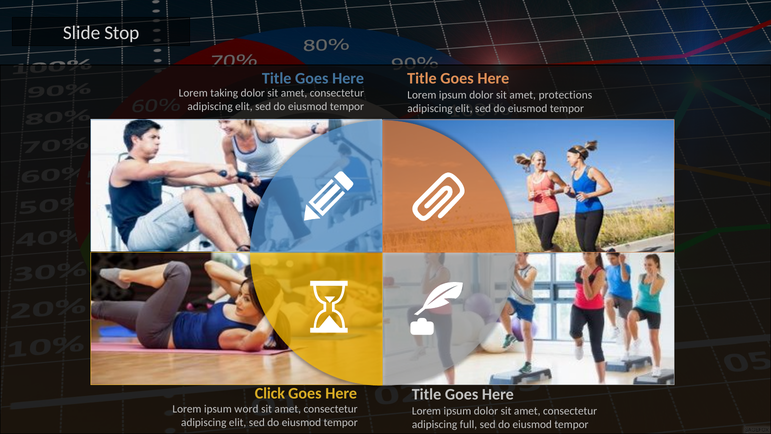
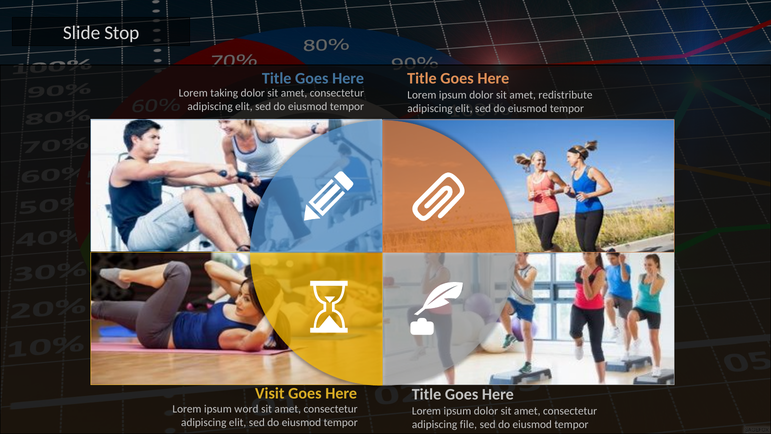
protections: protections -> redistribute
Click: Click -> Visit
full: full -> file
